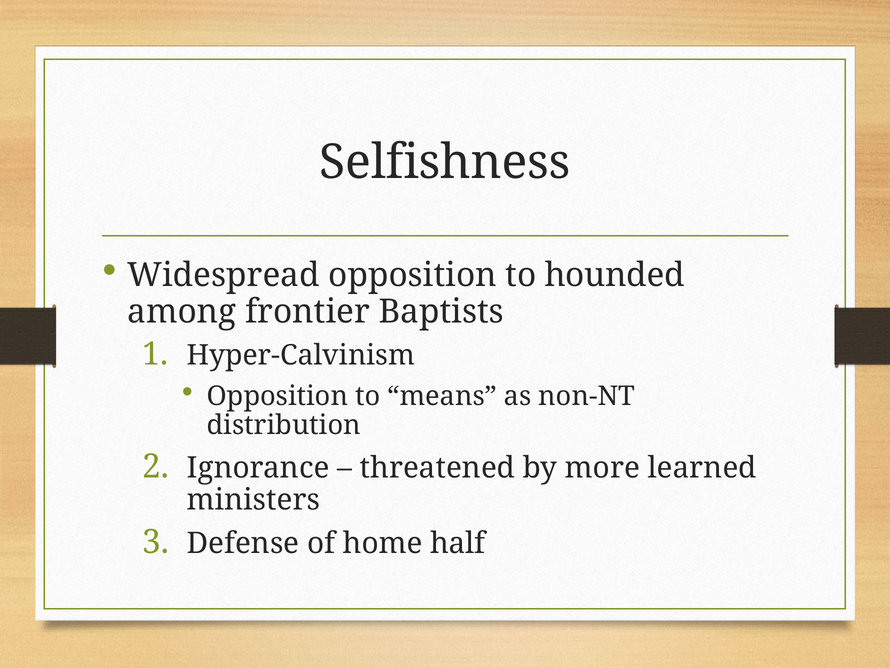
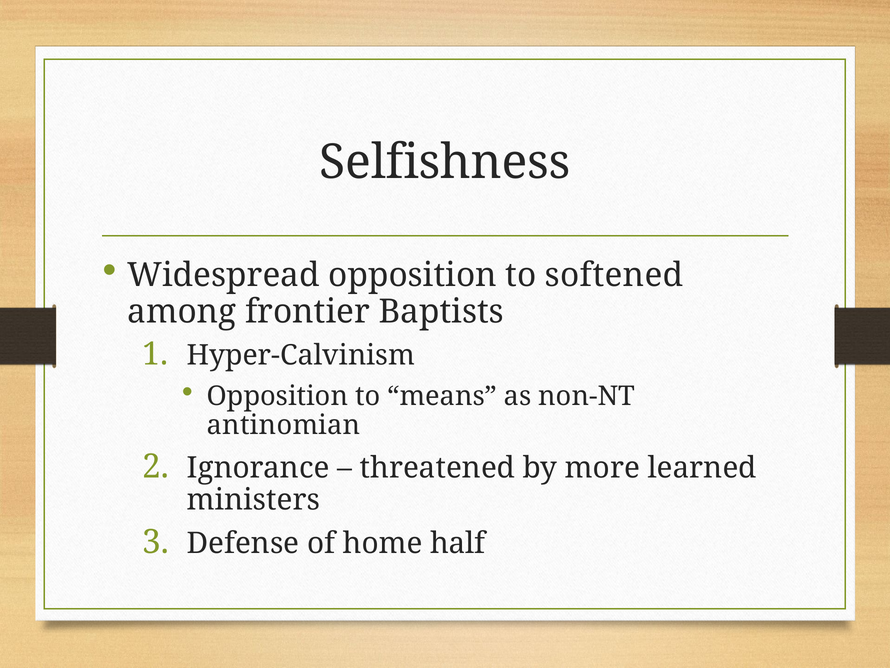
hounded: hounded -> softened
distribution: distribution -> antinomian
